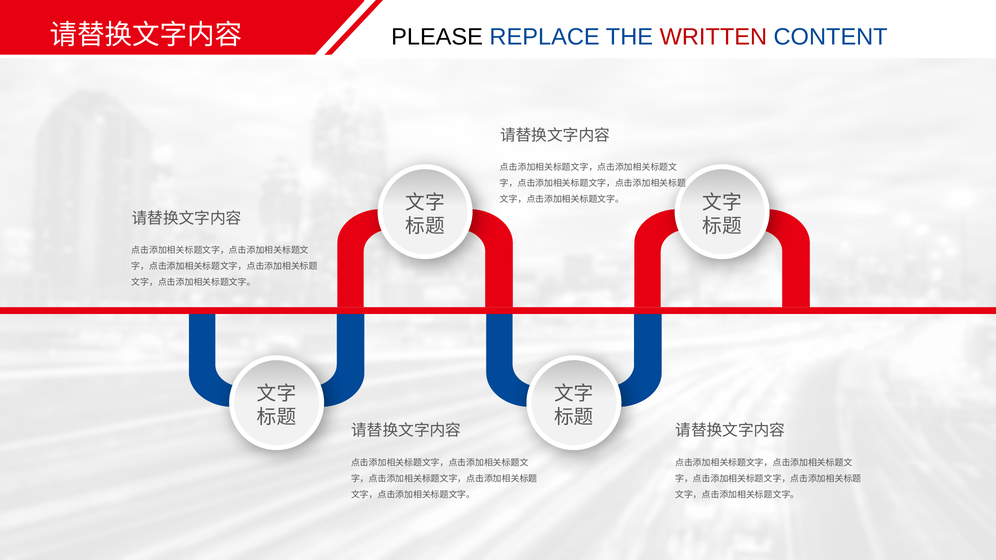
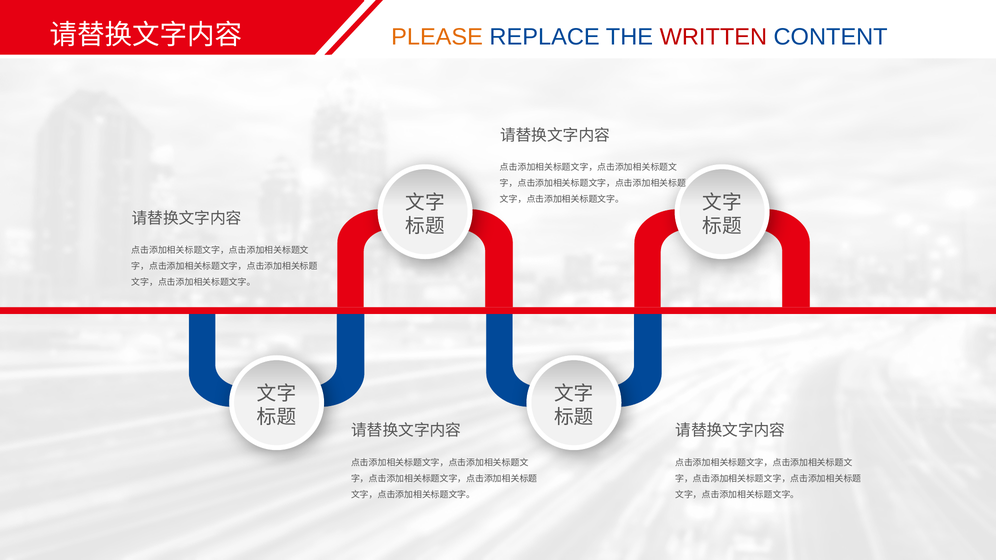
PLEASE colour: black -> orange
